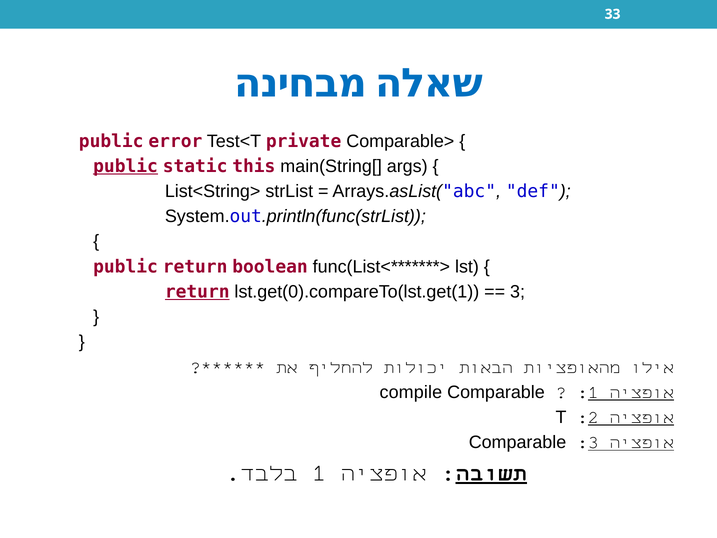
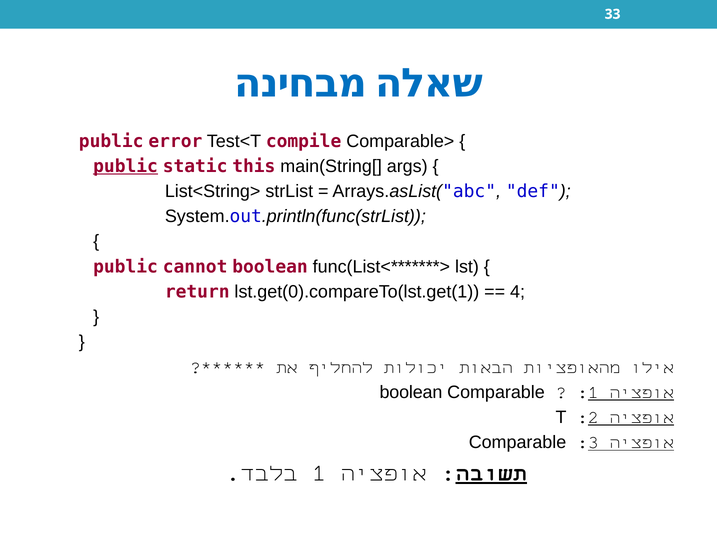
private: private -> compile
public return: return -> cannot
return at (197, 292) underline: present -> none
3 at (518, 292): 3 -> 4
compile at (411, 392): compile -> boolean
